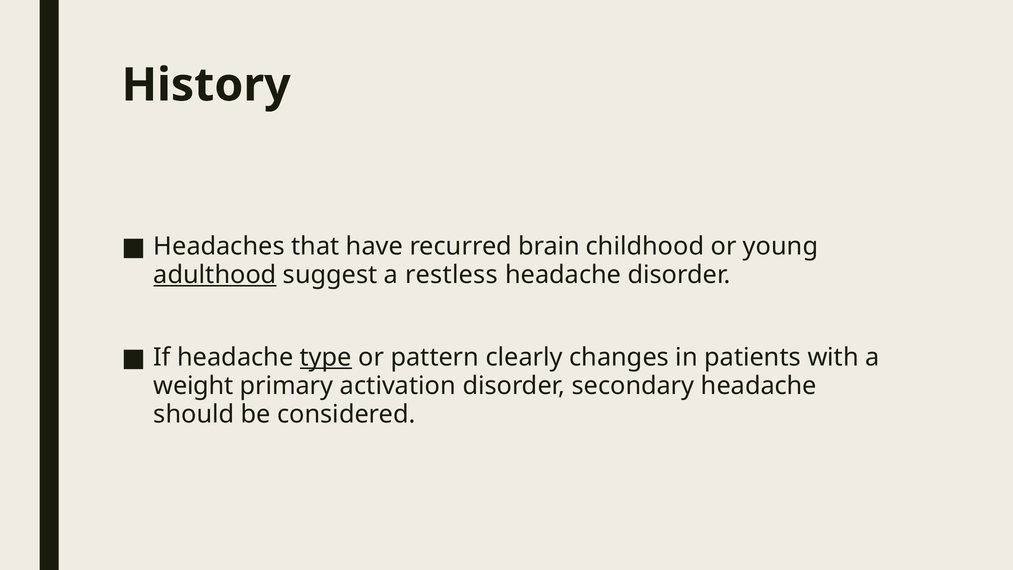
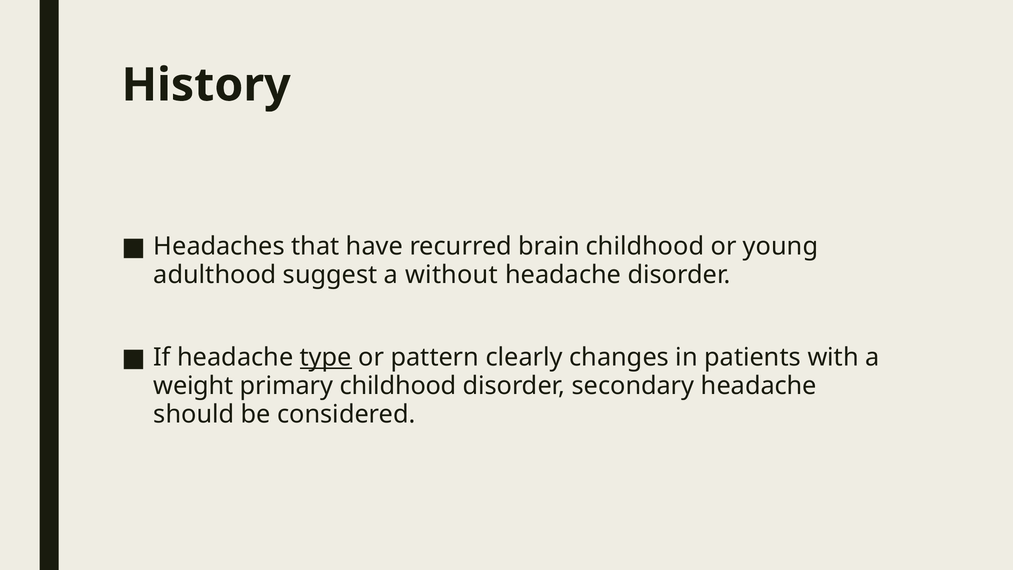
adulthood underline: present -> none
restless: restless -> without
primary activation: activation -> childhood
